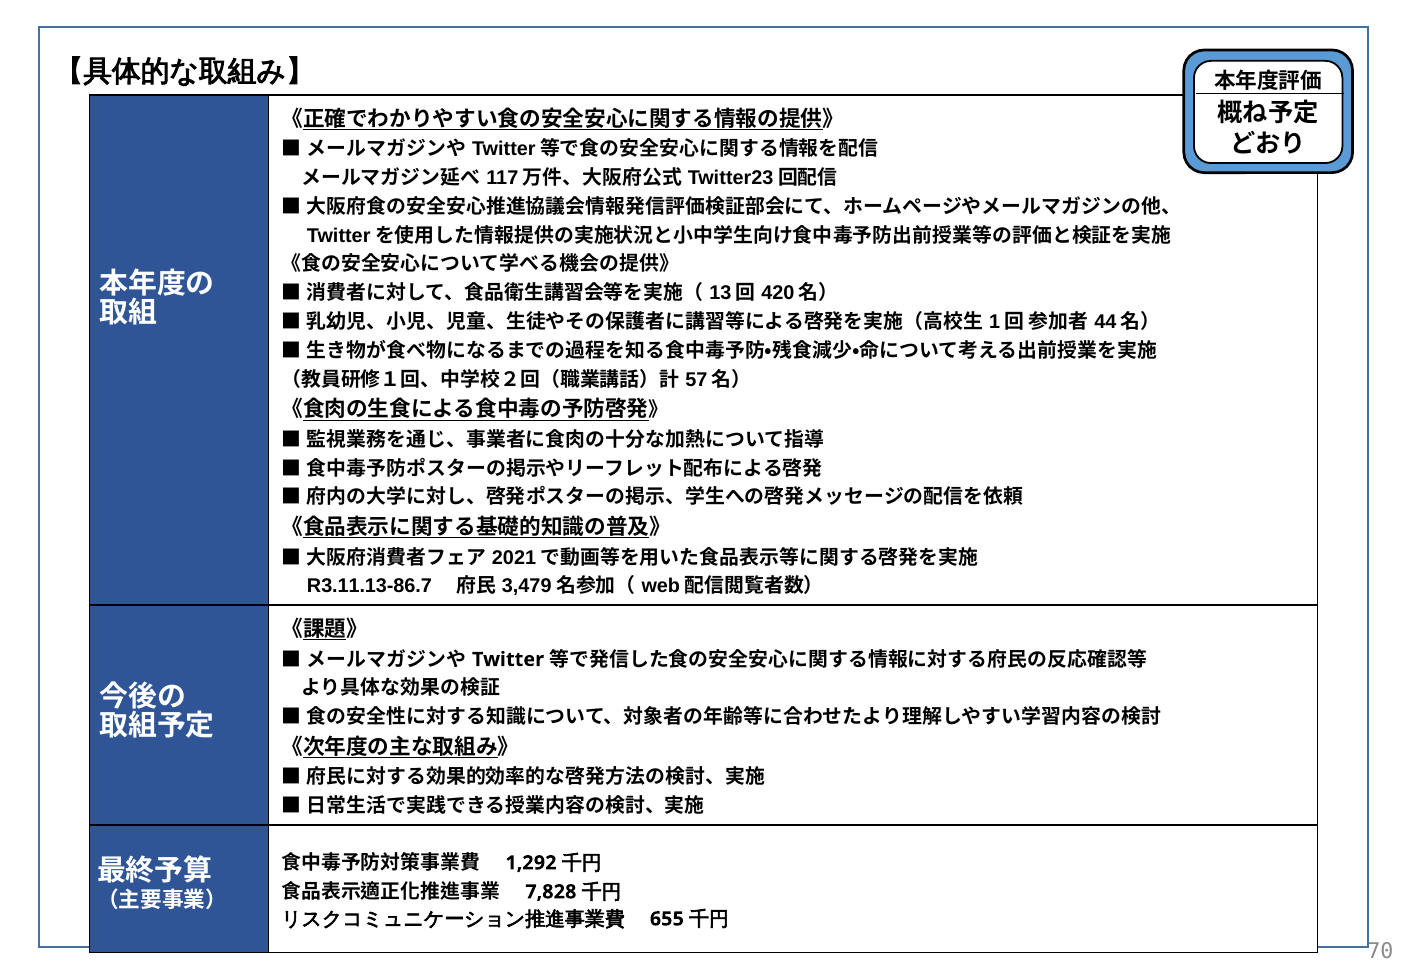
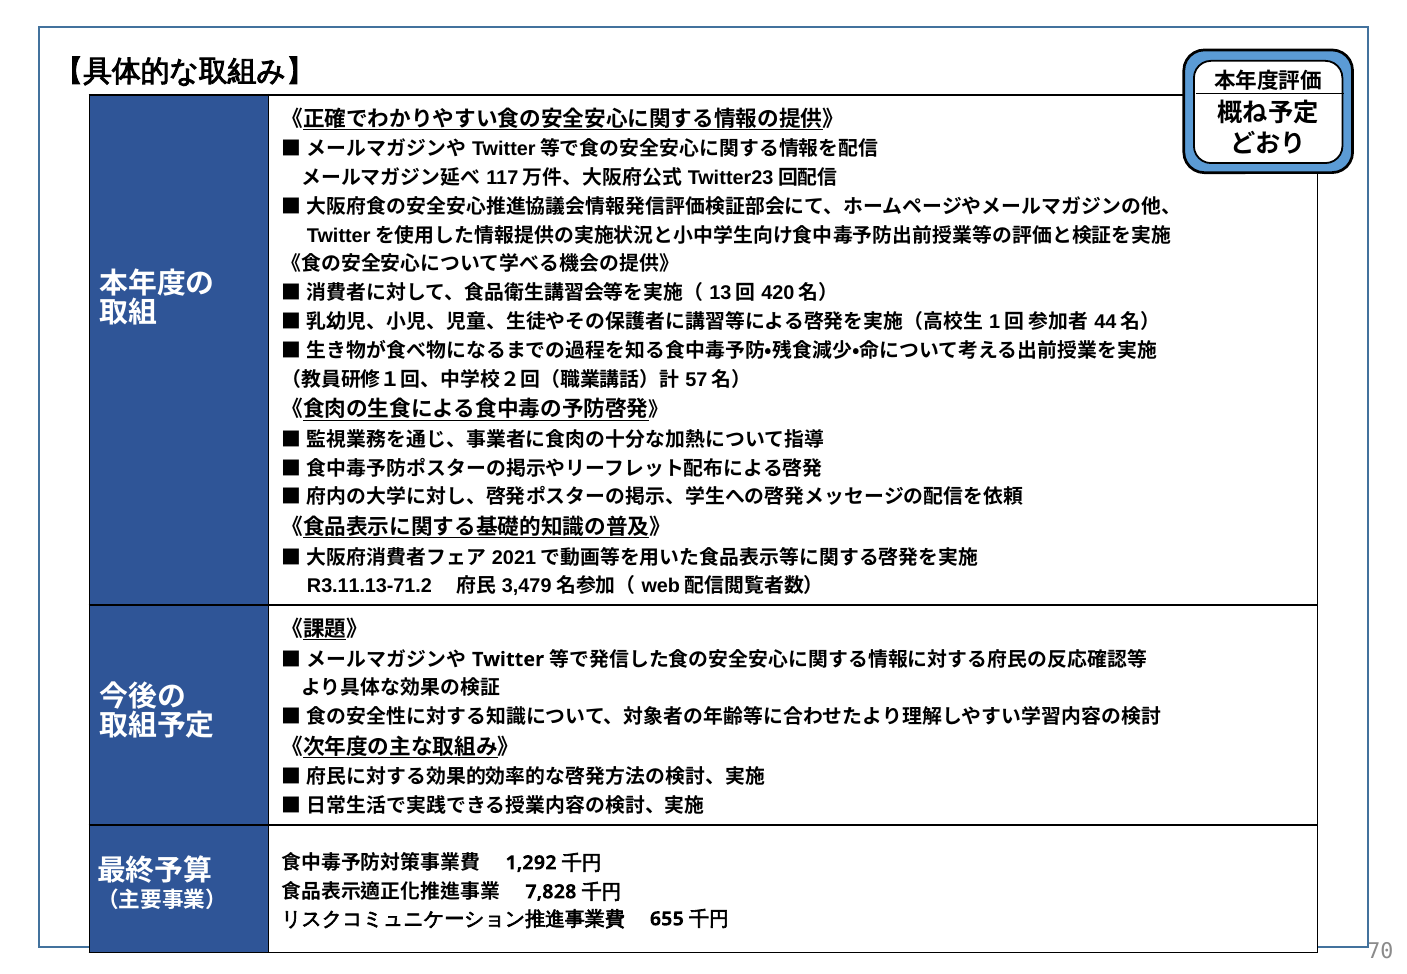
R3.11.13-86.7: R3.11.13-86.7 -> R3.11.13-71.2
